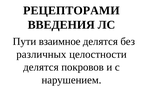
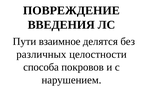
РЕЦЕПТОРАМИ: РЕЦЕПТОРАМИ -> ПОВРЕЖДЕНИЕ
делятся at (41, 67): делятся -> способа
